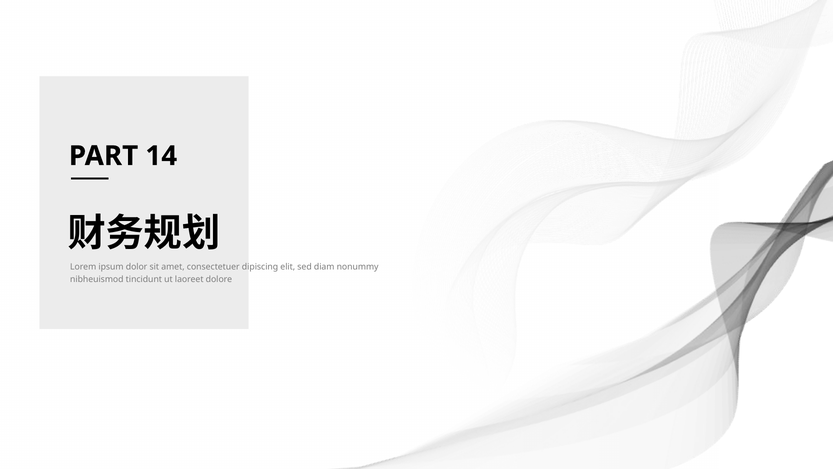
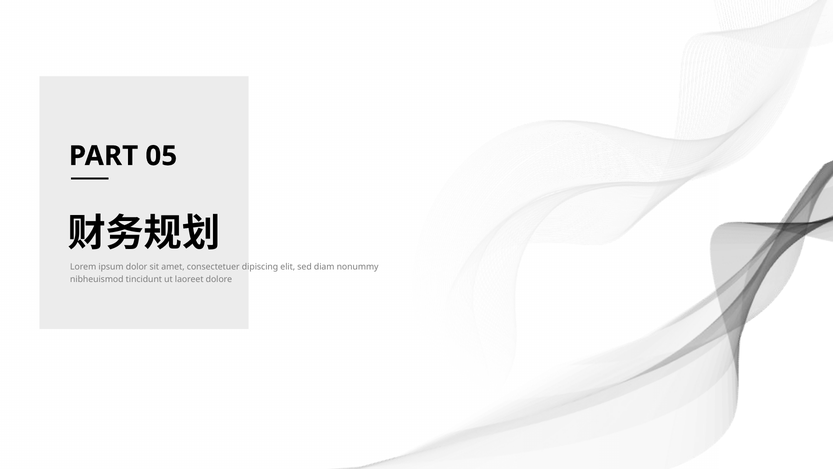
14: 14 -> 05
